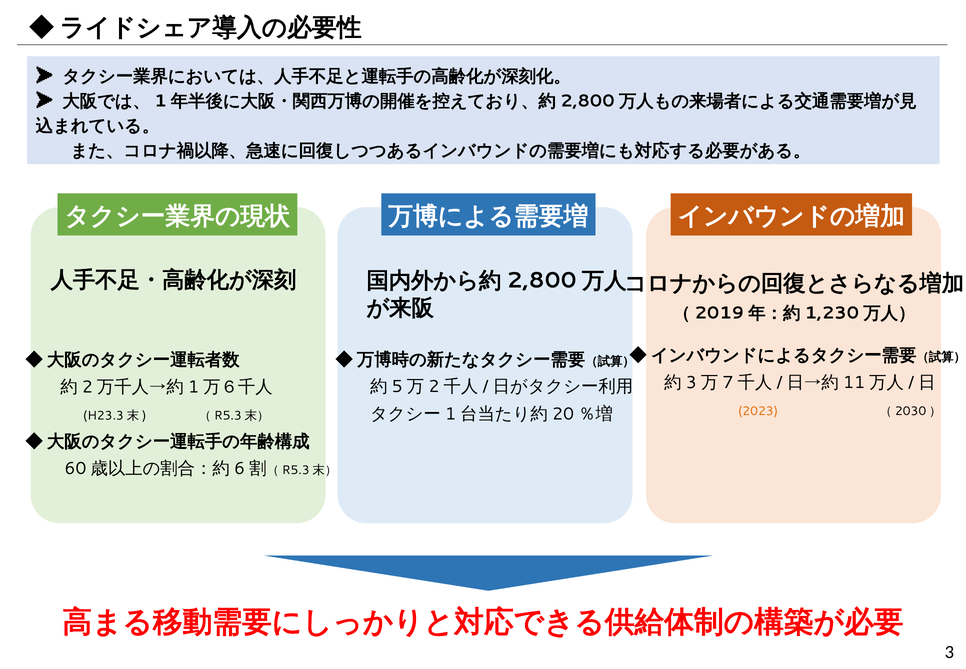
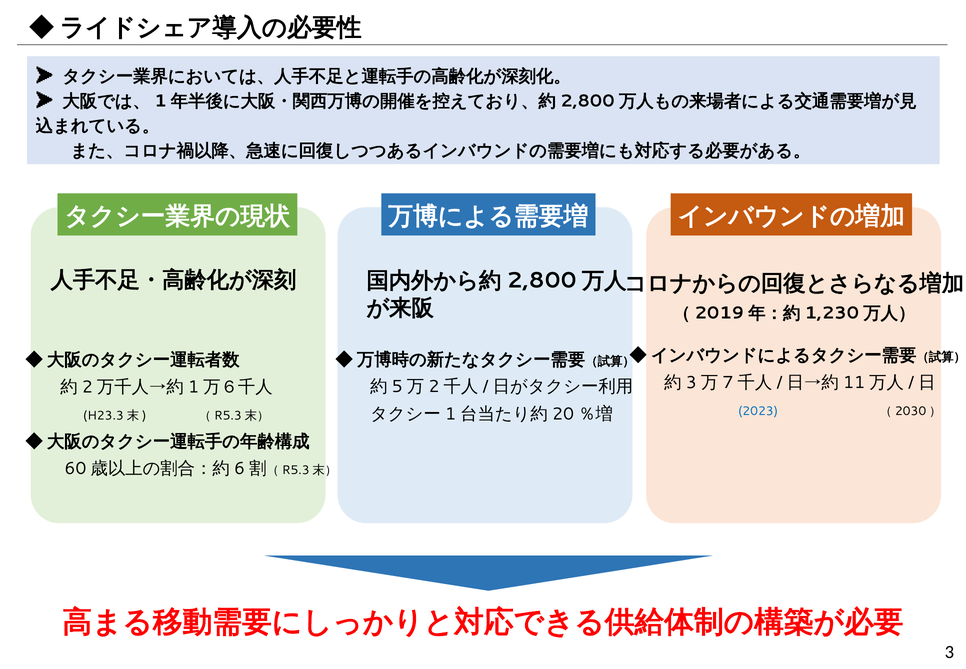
2023 colour: orange -> blue
